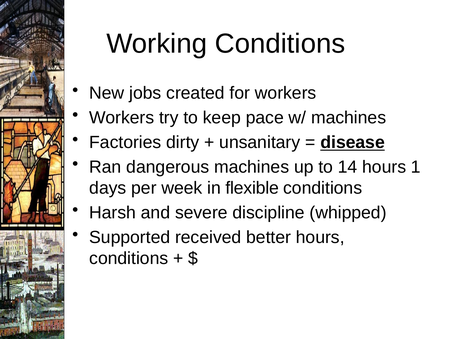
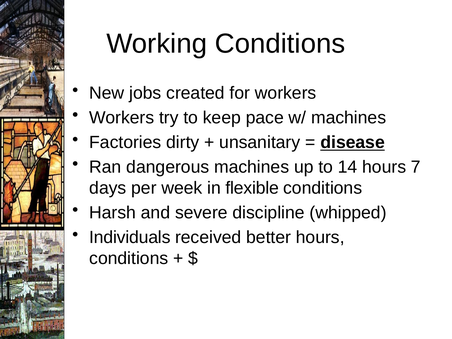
1: 1 -> 7
Supported: Supported -> Individuals
